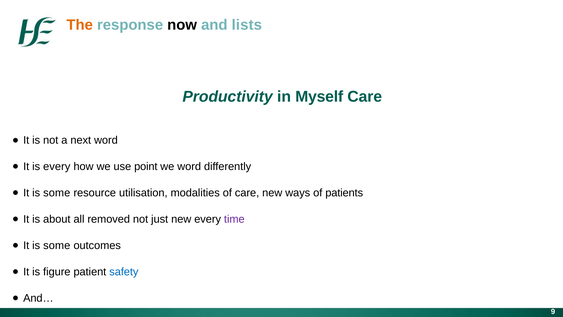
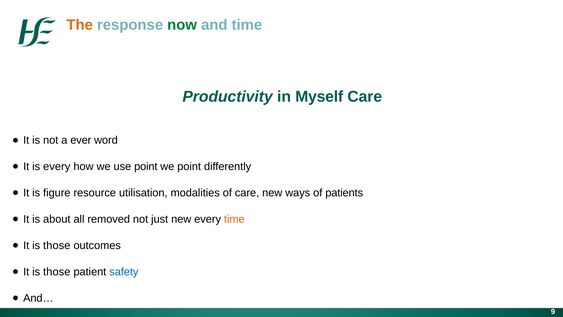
now colour: black -> green
and lists: lists -> time
next: next -> ever
we word: word -> point
some at (57, 193): some -> figure
time at (234, 219) colour: purple -> orange
some at (57, 245): some -> those
figure at (57, 272): figure -> those
